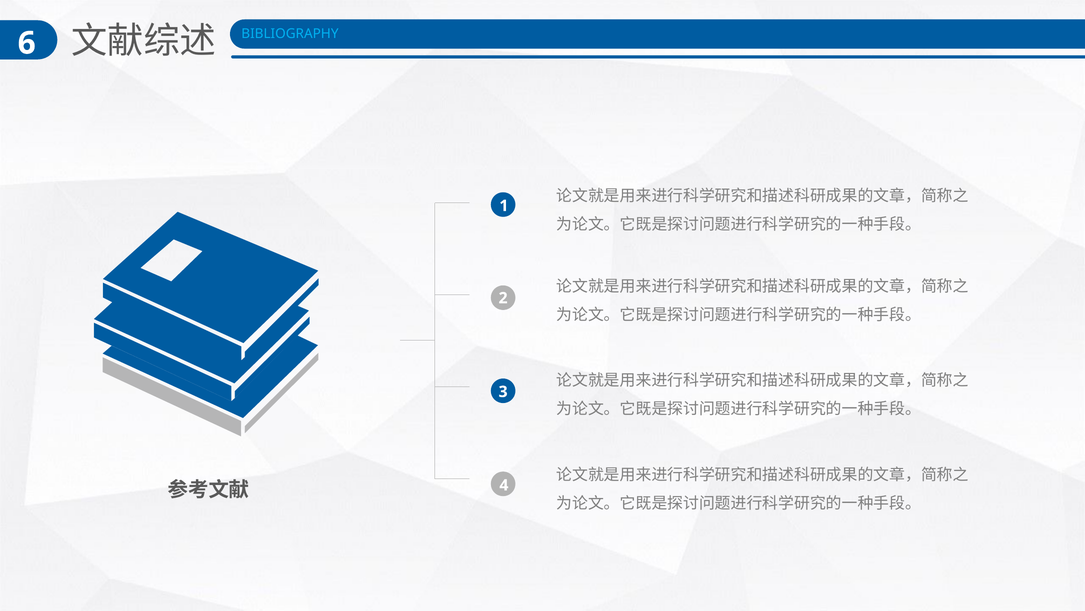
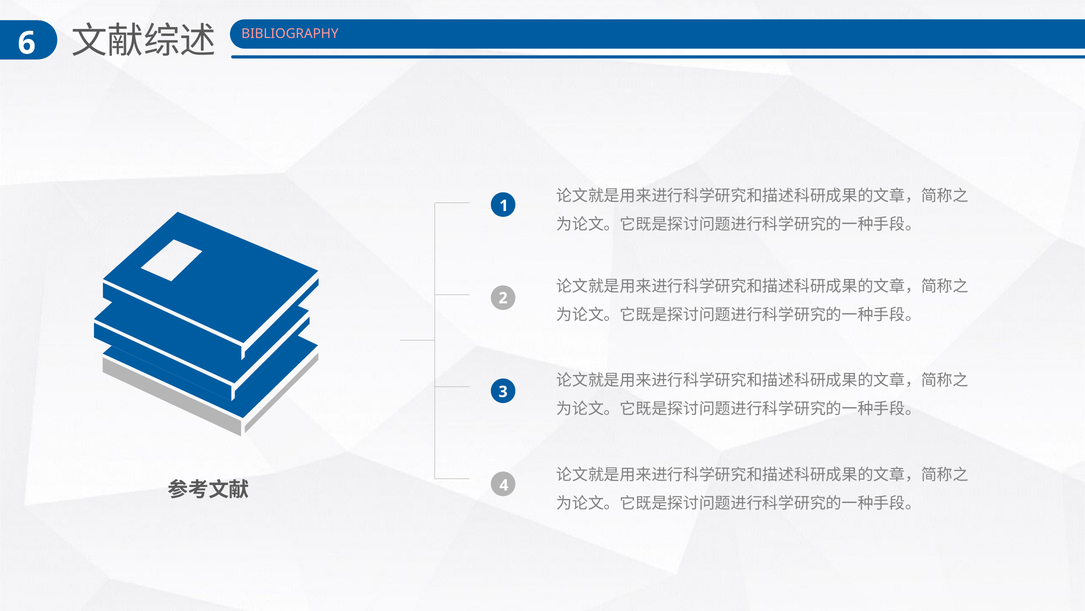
BIBLIOGRAPHY colour: light blue -> pink
